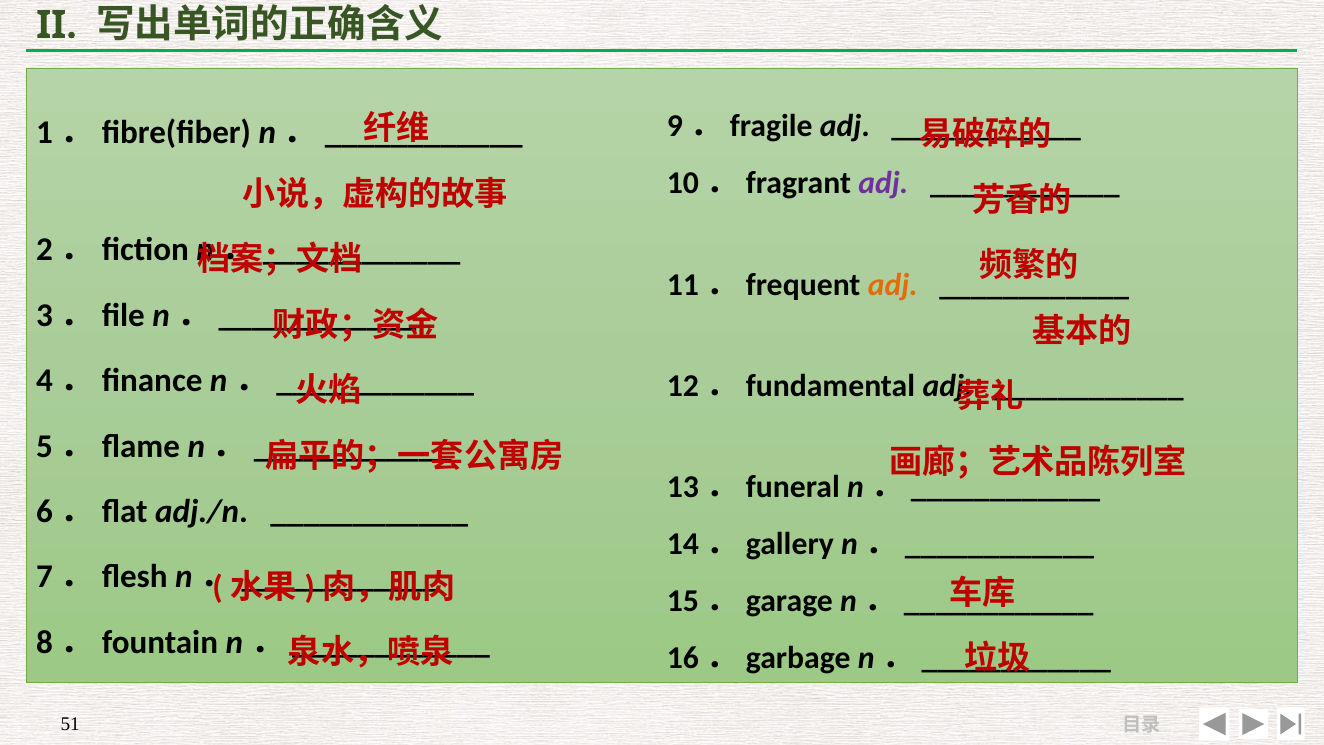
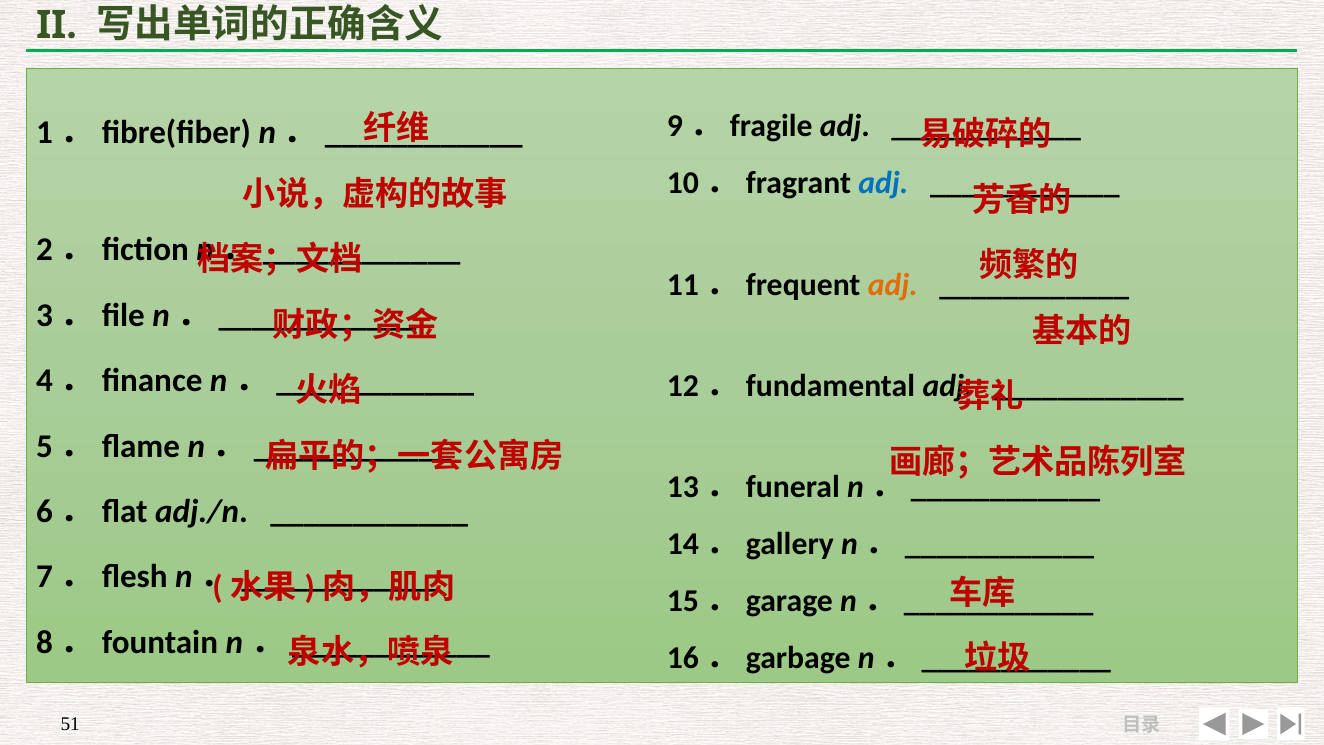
adj at (883, 183) colour: purple -> blue
